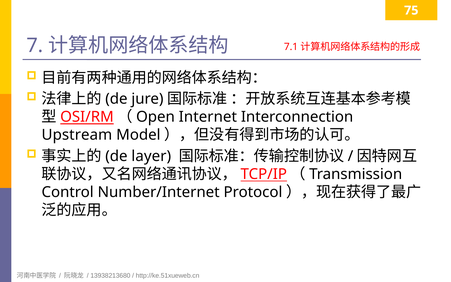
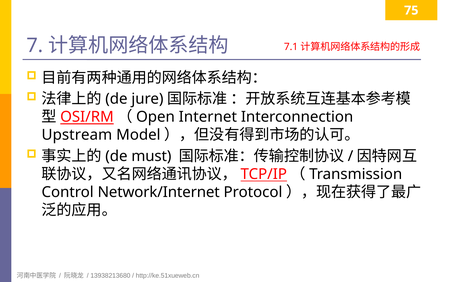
layer: layer -> must
Number/Internet: Number/Internet -> Network/Internet
